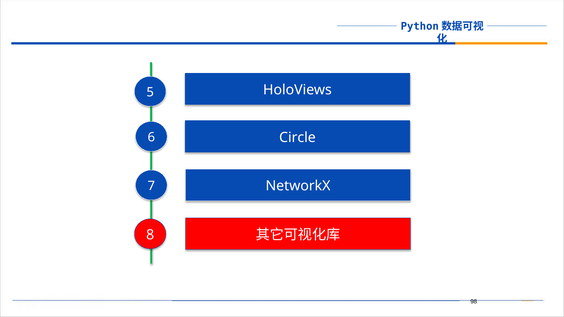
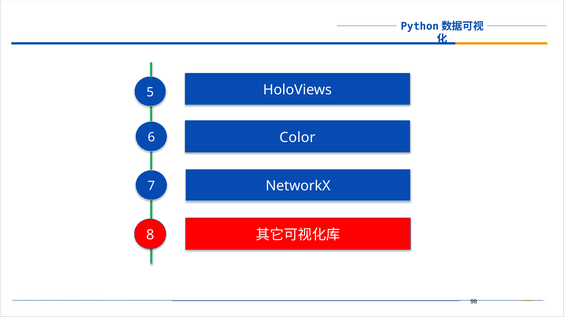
Circle: Circle -> Color
